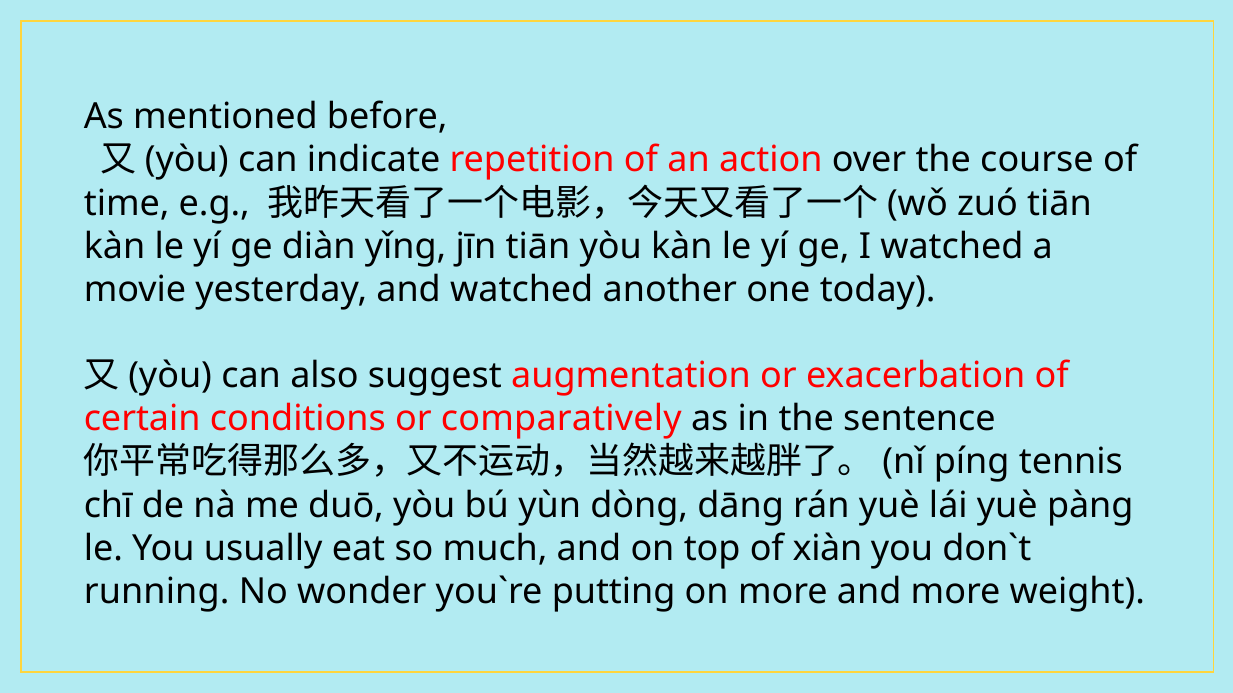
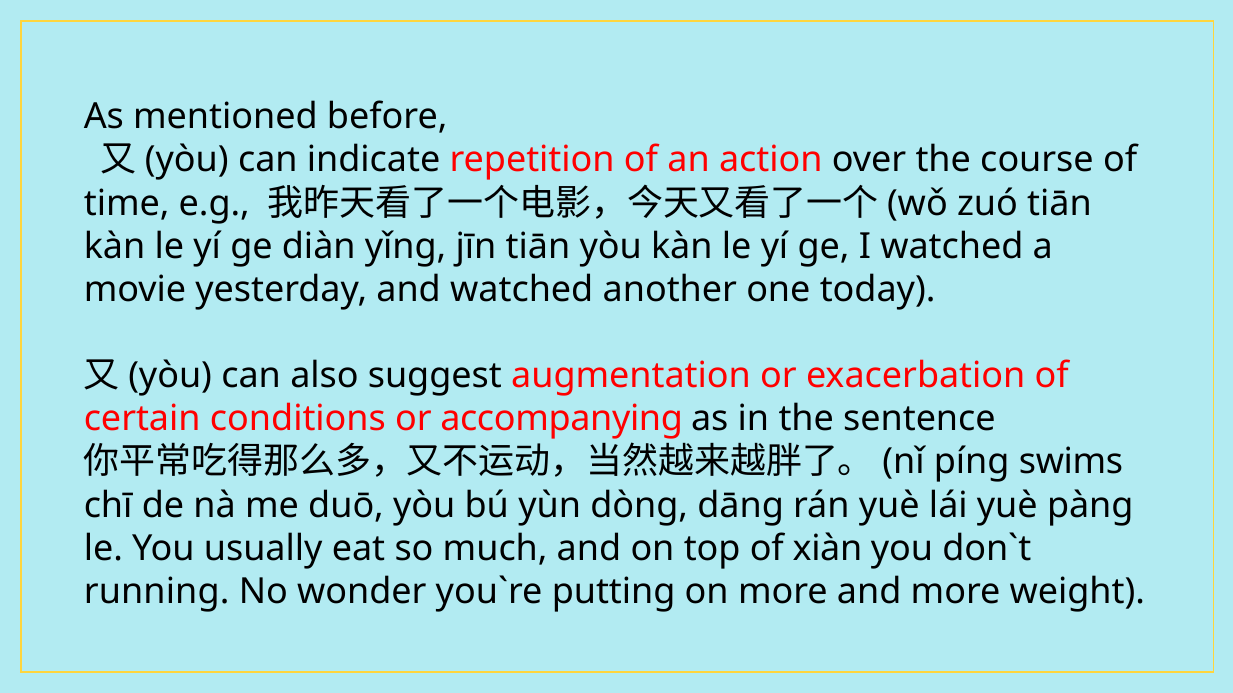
comparatively: comparatively -> accompanying
tennis: tennis -> swims
